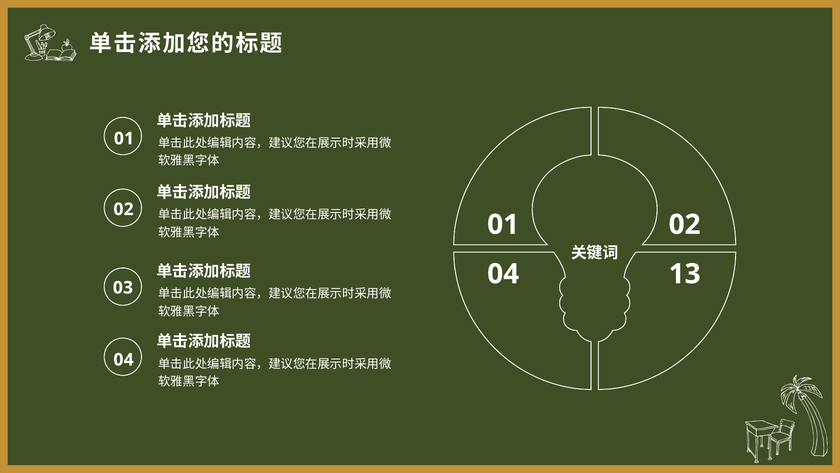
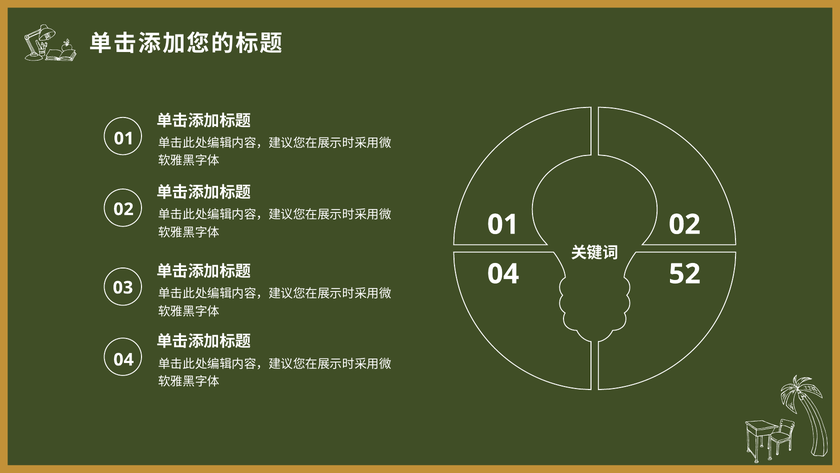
13: 13 -> 52
